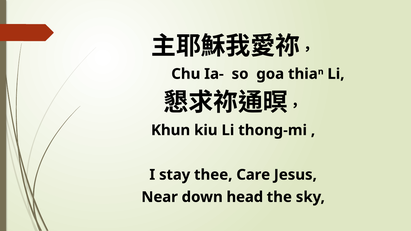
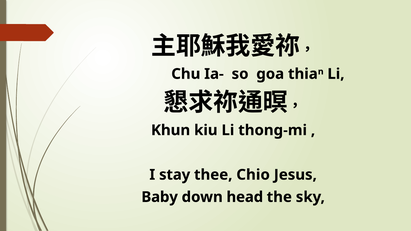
Care: Care -> Chio
Near: Near -> Baby
